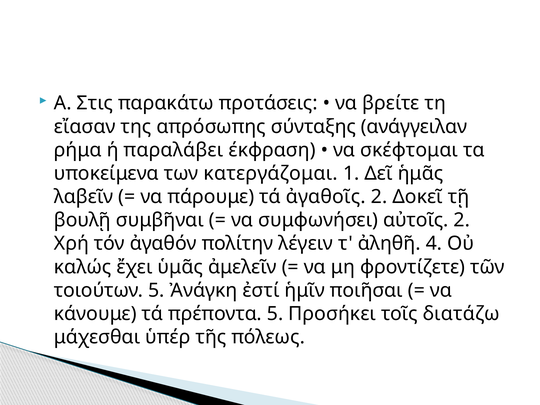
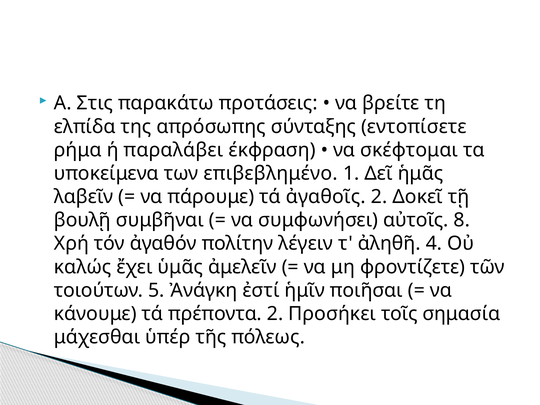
εἴασαν: εἴασαν -> ελπίδα
ανάγγειλαν: ανάγγειλαν -> εντοπίσετε
κατεργάζομαι: κατεργάζομαι -> επιβεβλημένο
αὐτοῖς 2: 2 -> 8
πρέποντα 5: 5 -> 2
διατάζω: διατάζω -> σημασία
